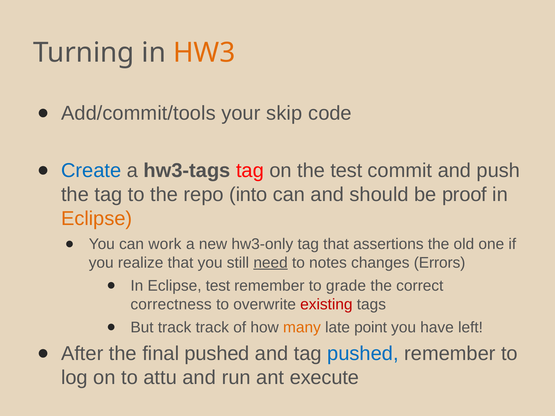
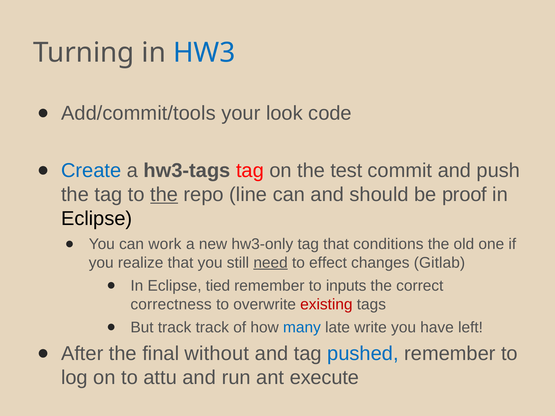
HW3 colour: orange -> blue
skip: skip -> look
the at (164, 195) underline: none -> present
into: into -> line
Eclipse at (97, 219) colour: orange -> black
assertions: assertions -> conditions
notes: notes -> effect
Errors: Errors -> Gitlab
Eclipse test: test -> tied
grade: grade -> inputs
many colour: orange -> blue
point: point -> write
final pushed: pushed -> without
